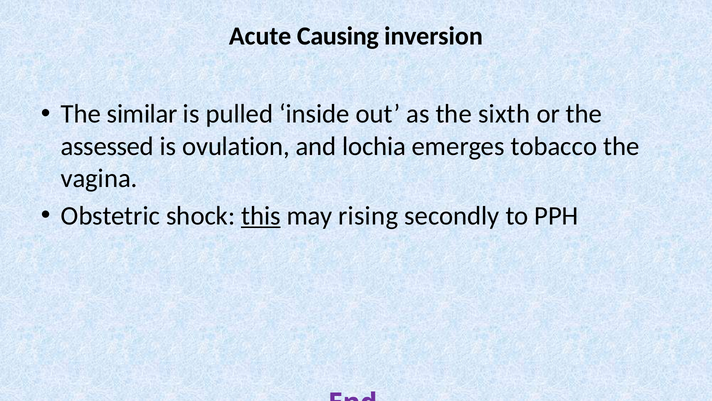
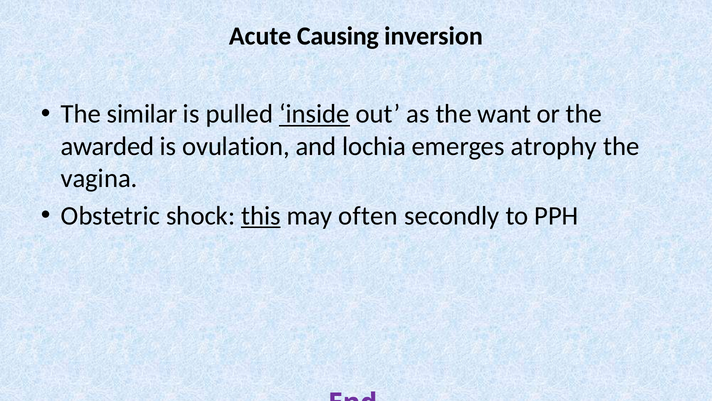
inside underline: none -> present
sixth: sixth -> want
assessed: assessed -> awarded
tobacco: tobacco -> atrophy
rising: rising -> often
